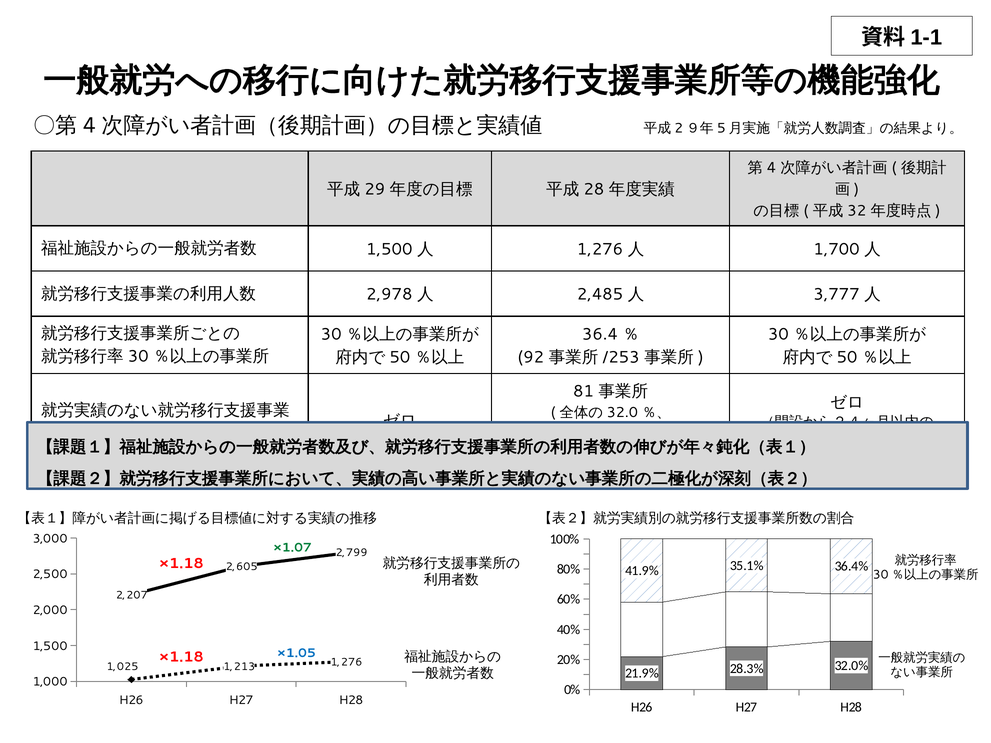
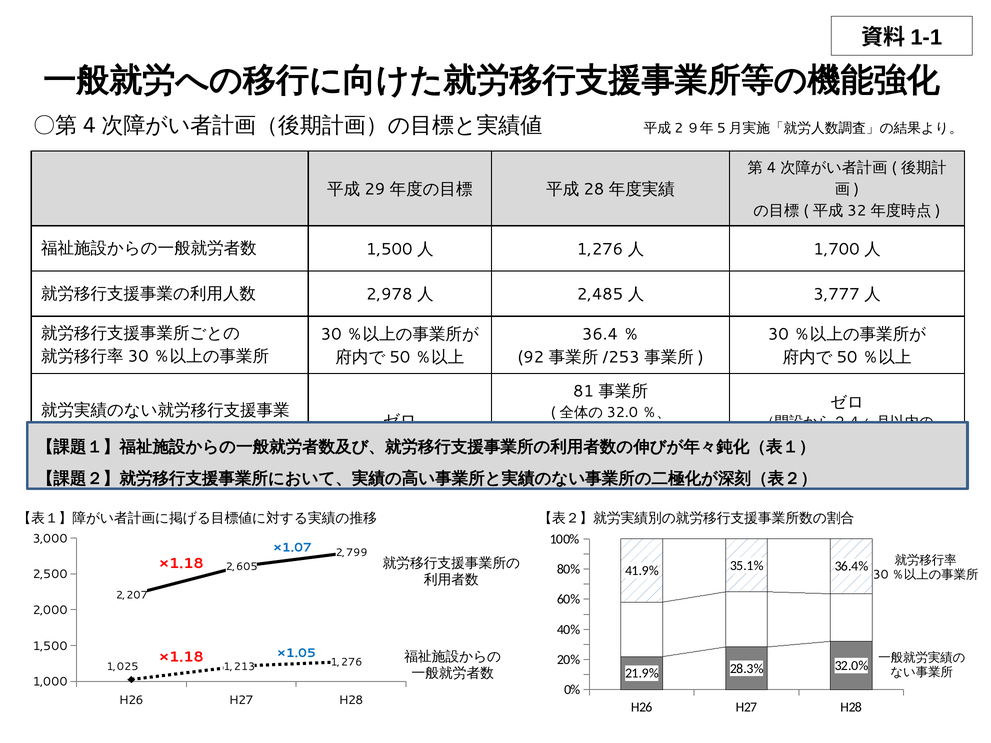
×1.07 colour: green -> blue
